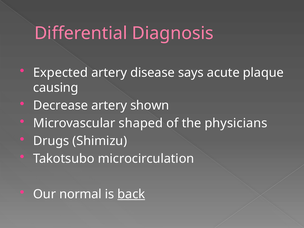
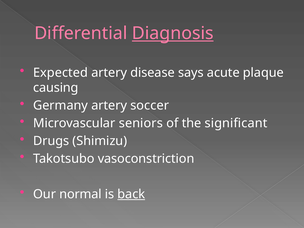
Diagnosis underline: none -> present
Decrease: Decrease -> Germany
shown: shown -> soccer
shaped: shaped -> seniors
physicians: physicians -> significant
microcirculation: microcirculation -> vasoconstriction
